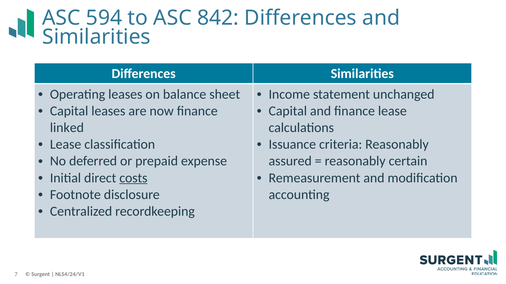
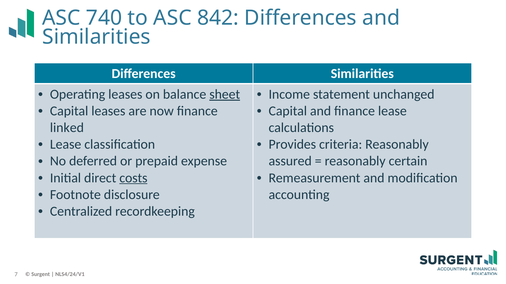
594: 594 -> 740
sheet underline: none -> present
Issuance: Issuance -> Provides
